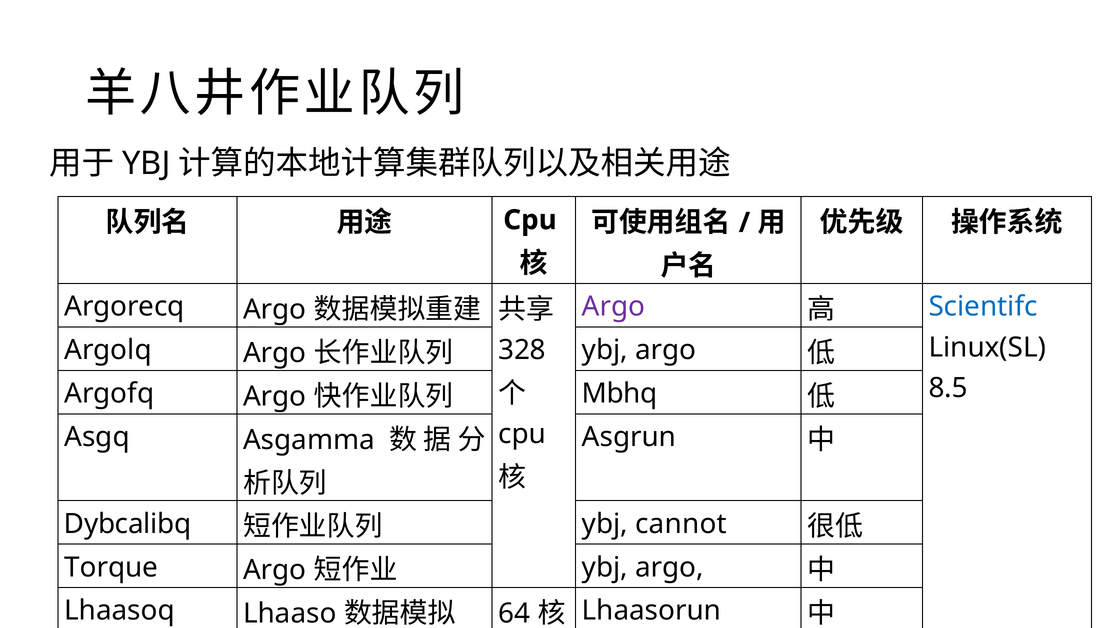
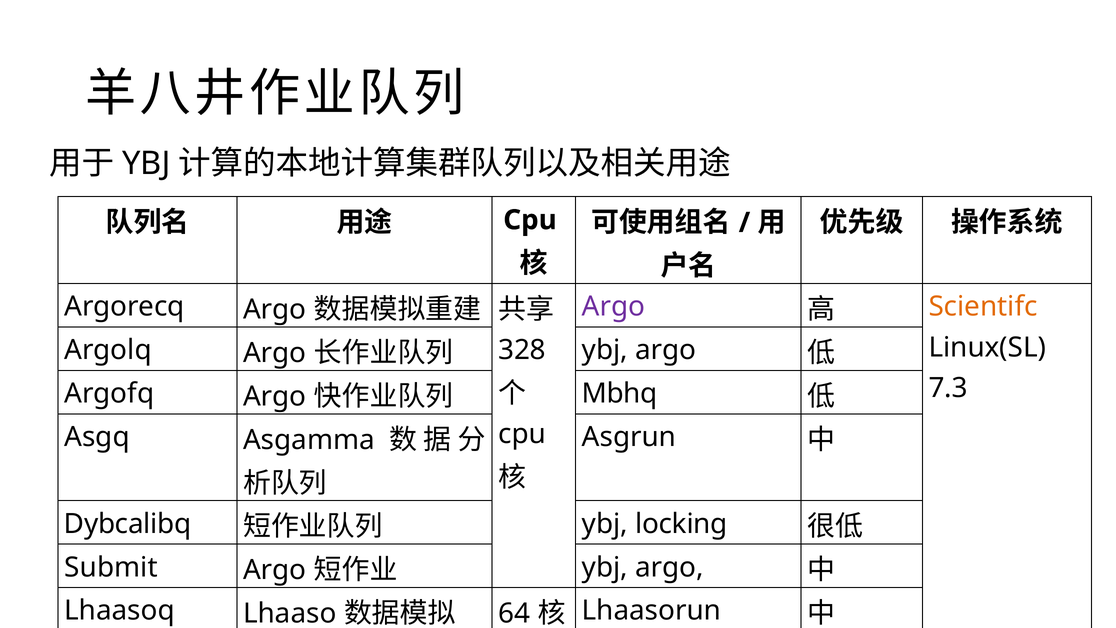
Scientifc colour: blue -> orange
8.5: 8.5 -> 7.3
cannot: cannot -> locking
Torque: Torque -> Submit
